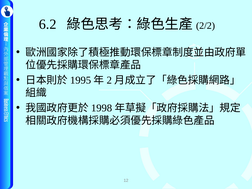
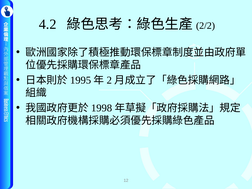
6.2: 6.2 -> 4.2
